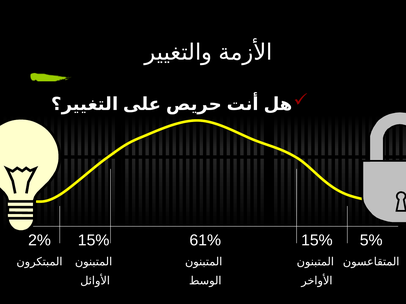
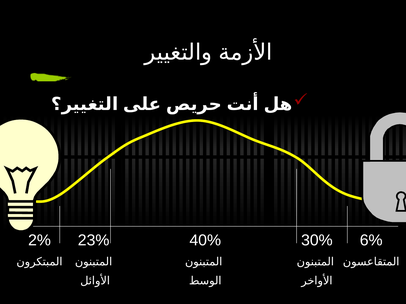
15% at (94, 241): 15% -> 23%
61%: 61% -> 40%
15% at (317, 241): 15% -> 30%
5%: 5% -> 6%
